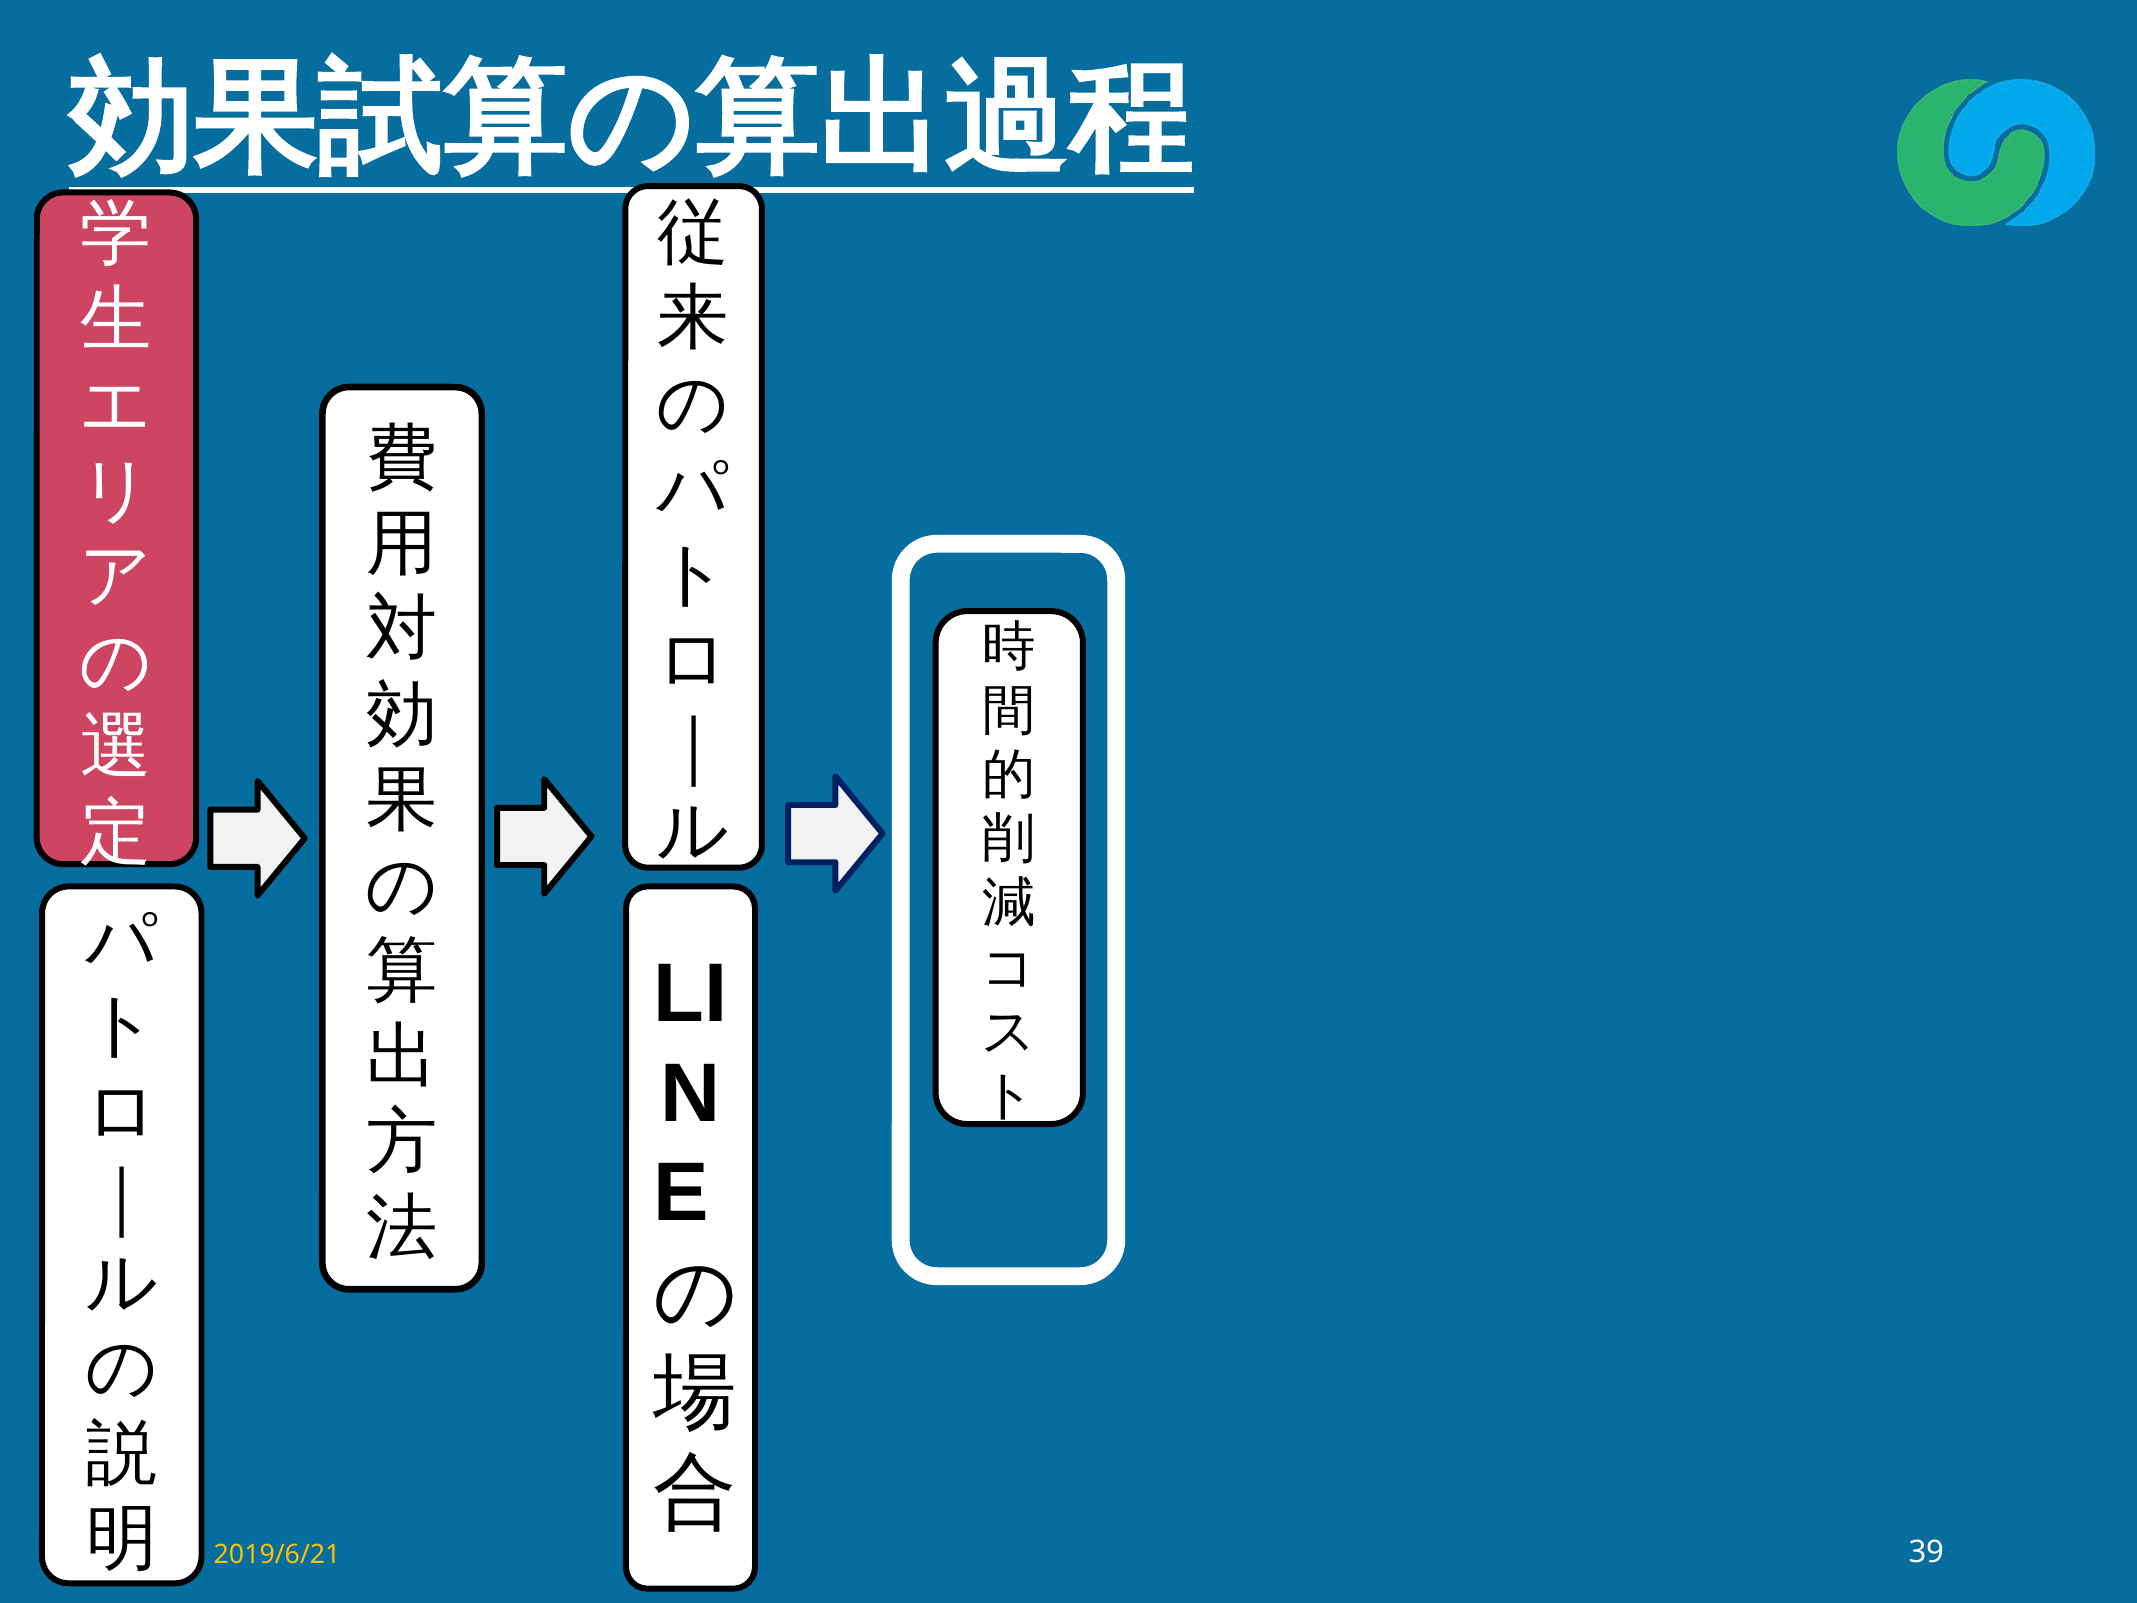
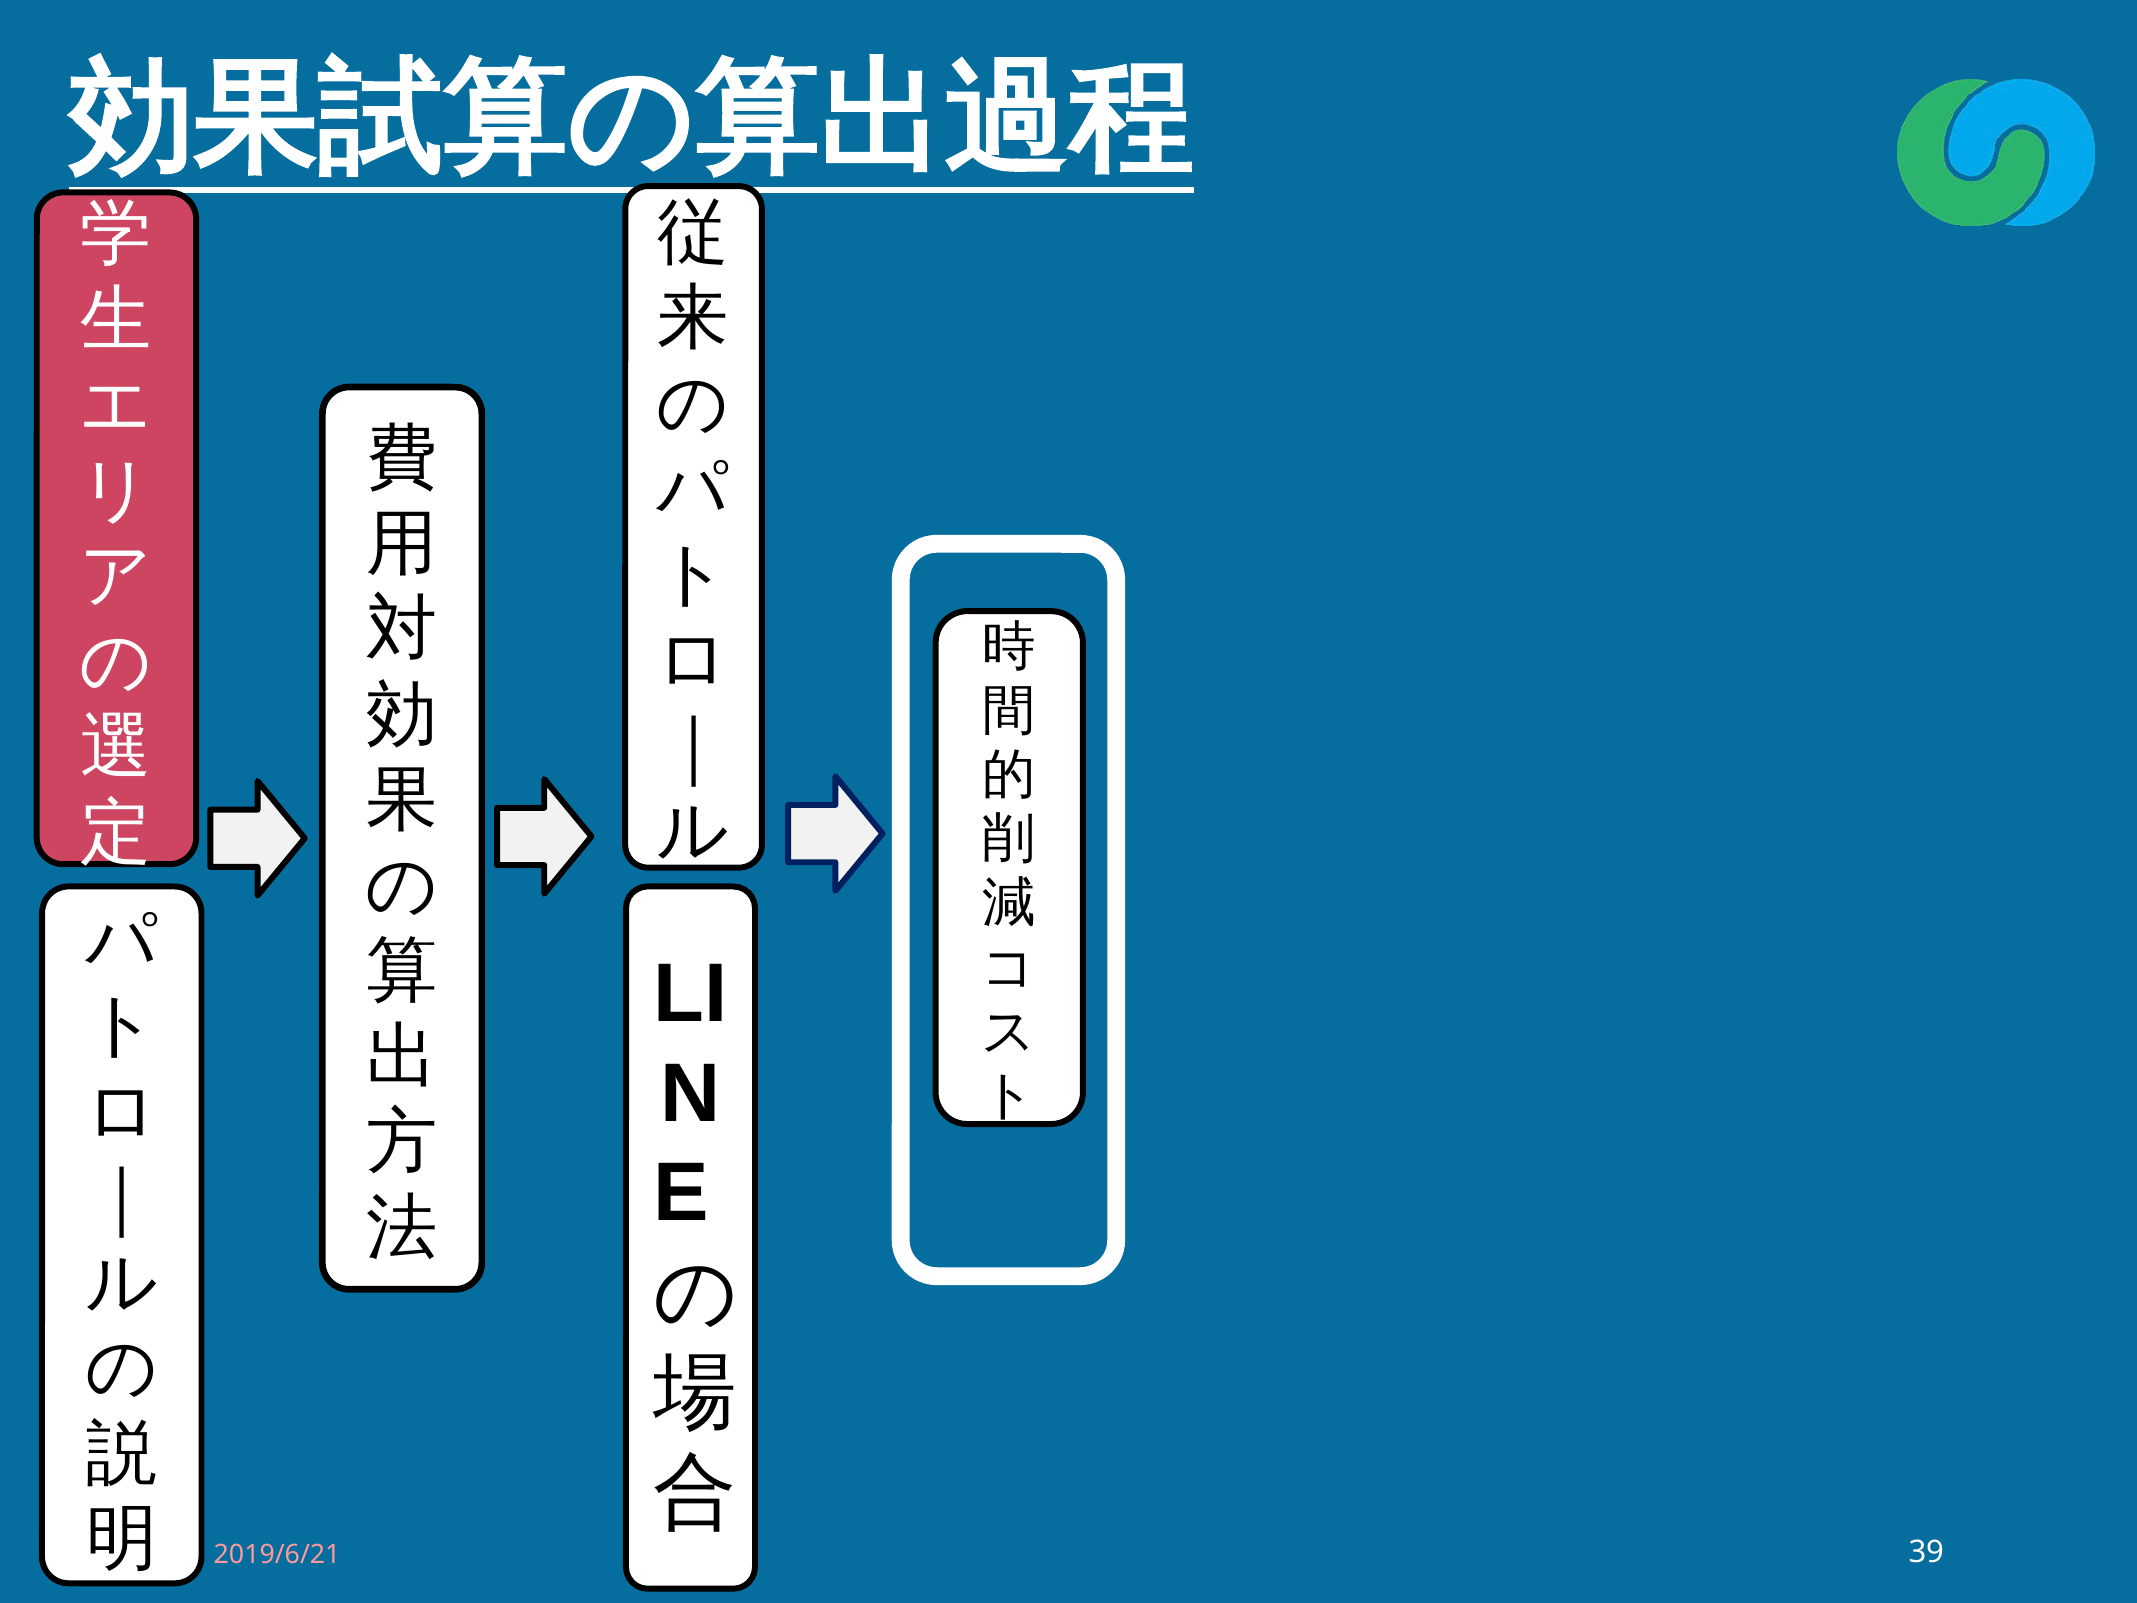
2019/6/21 colour: yellow -> pink
